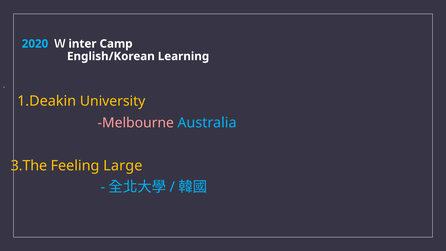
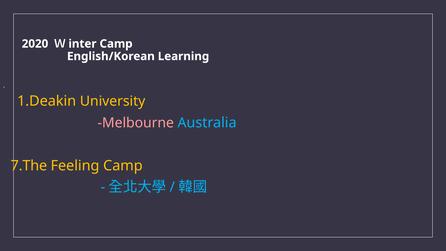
2020 colour: light blue -> white
3.The: 3.The -> 7.The
Feeling Large: Large -> Camp
